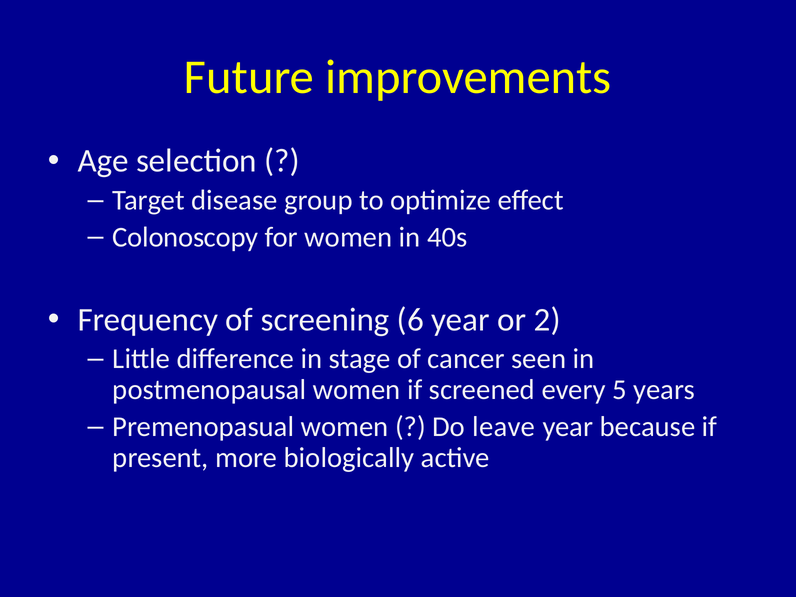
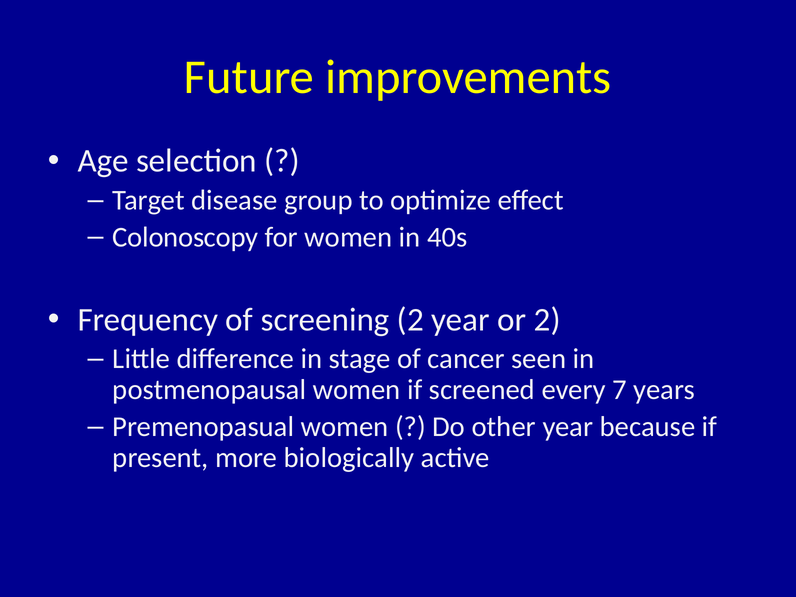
screening 6: 6 -> 2
5: 5 -> 7
leave: leave -> other
